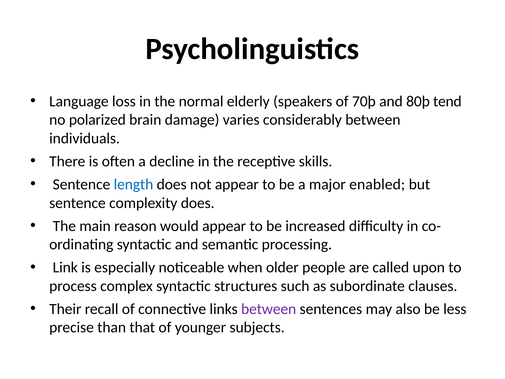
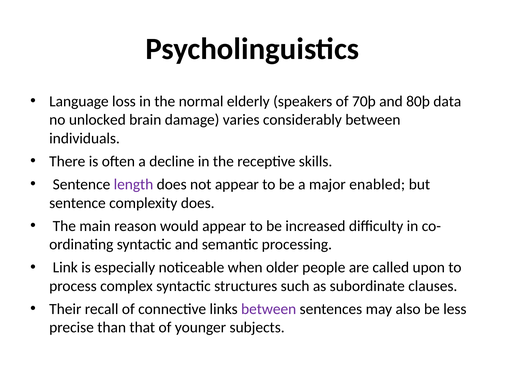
tend: tend -> data
polarized: polarized -> unlocked
length colour: blue -> purple
